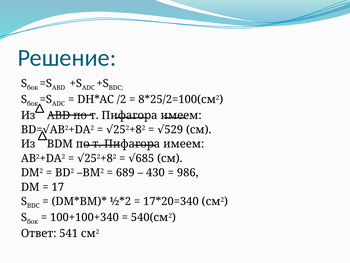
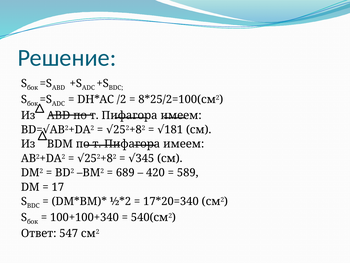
529: 529 -> 181
685: 685 -> 345
430: 430 -> 420
986: 986 -> 589
541: 541 -> 547
